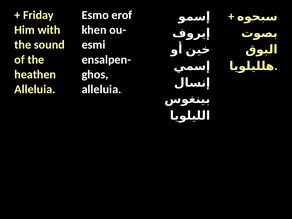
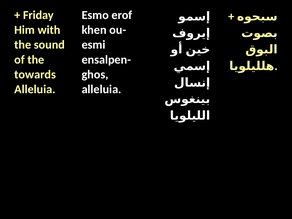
heathen: heathen -> towards
